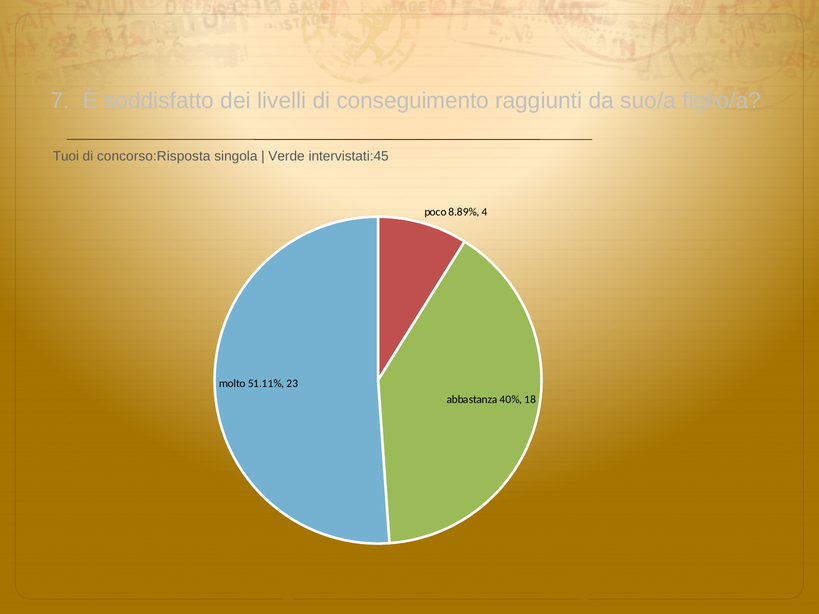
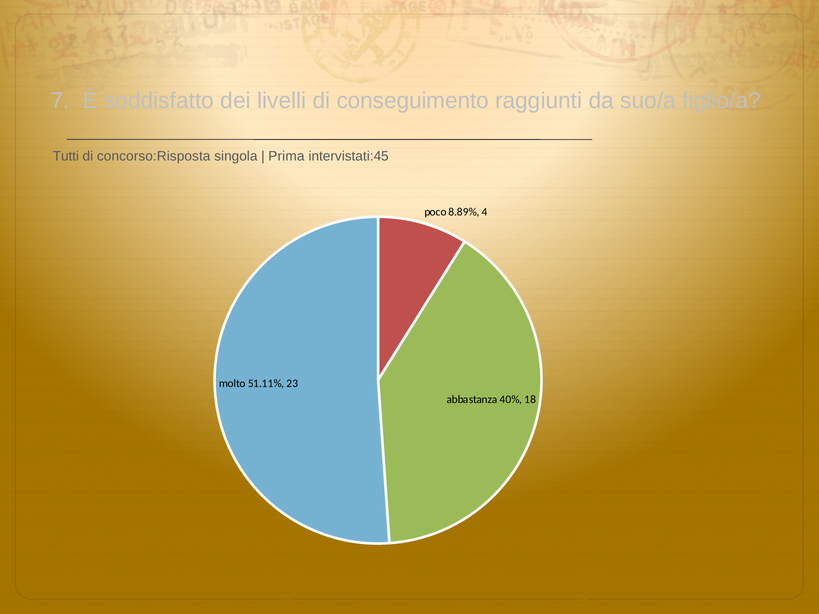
Tuoi: Tuoi -> Tutti
Verde: Verde -> Prima
